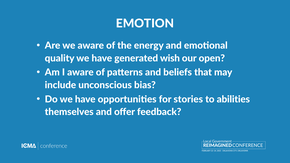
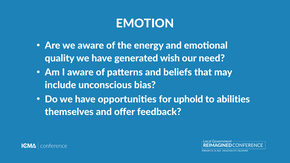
open: open -> need
stories: stories -> uphold
